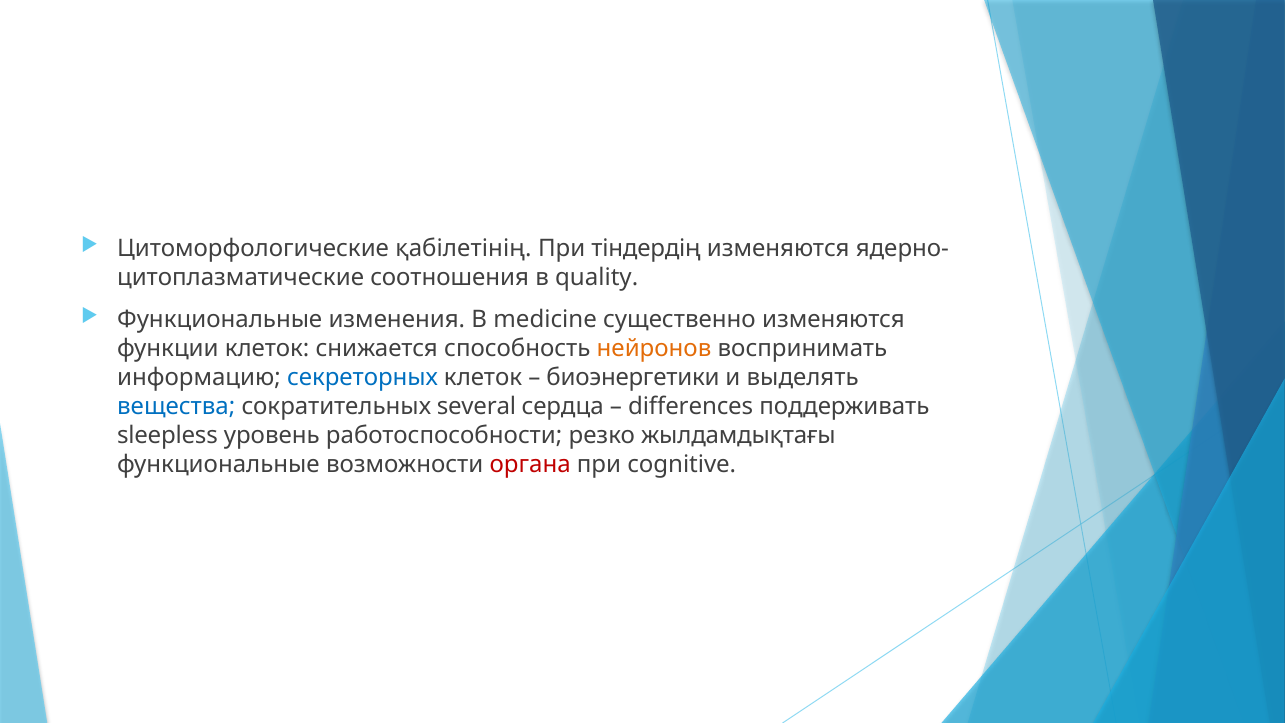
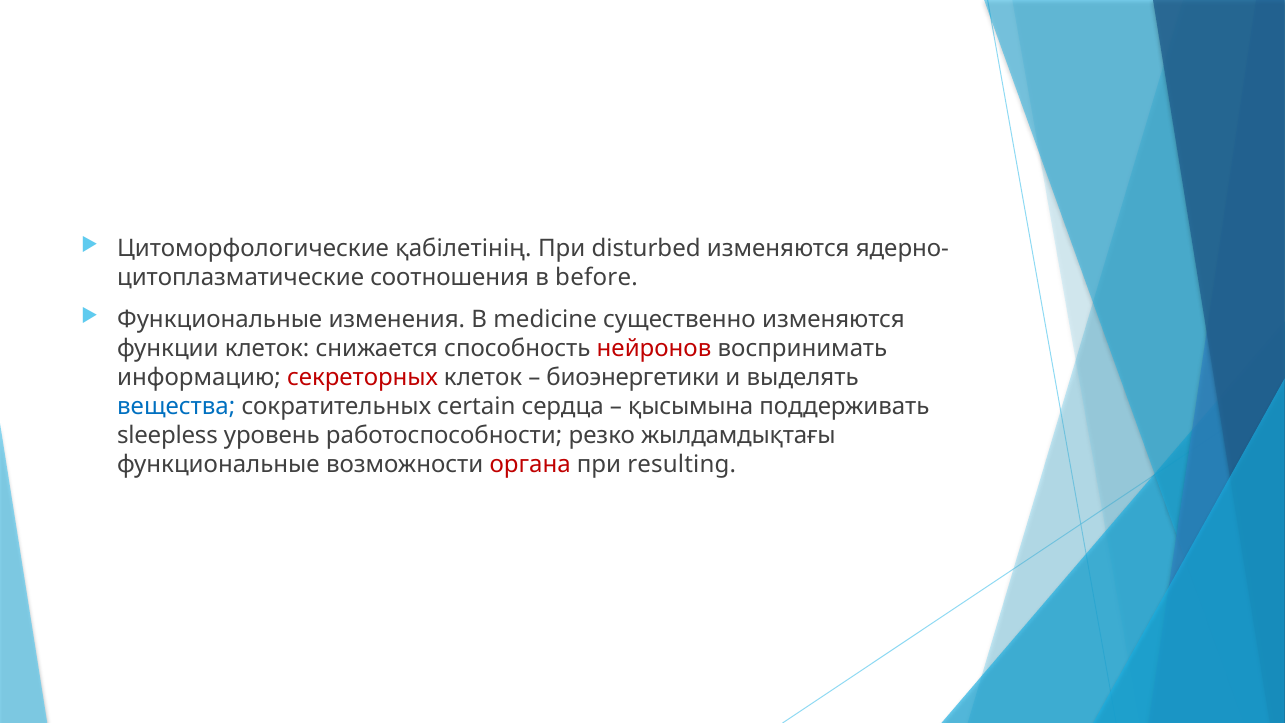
тіндердің: тіндердің -> disturbed
quality: quality -> before
нейронов colour: orange -> red
секреторных colour: blue -> red
several: several -> certain
differences: differences -> қысымына
cognitive: cognitive -> resulting
